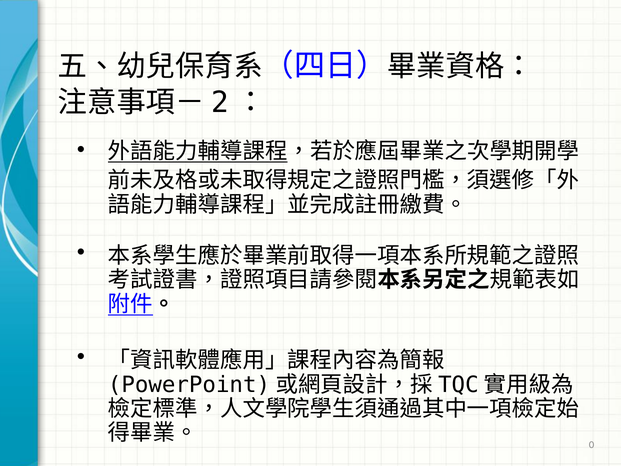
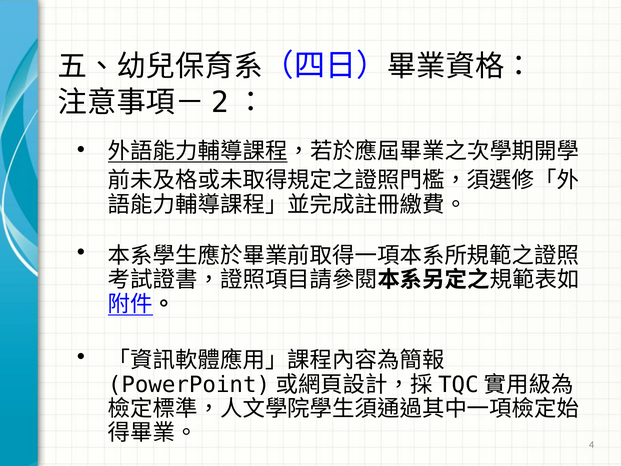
0: 0 -> 4
